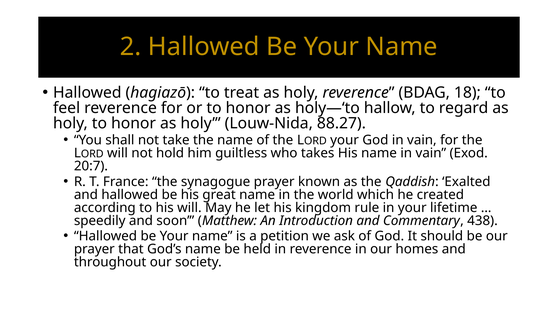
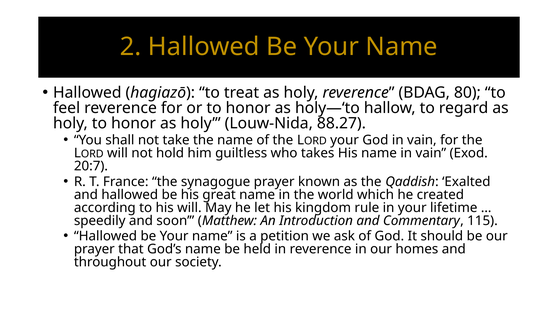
18: 18 -> 80
438: 438 -> 115
